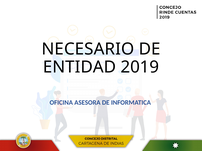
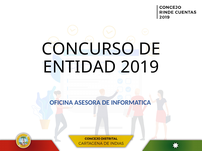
NECESARIO: NECESARIO -> CONCURSO
